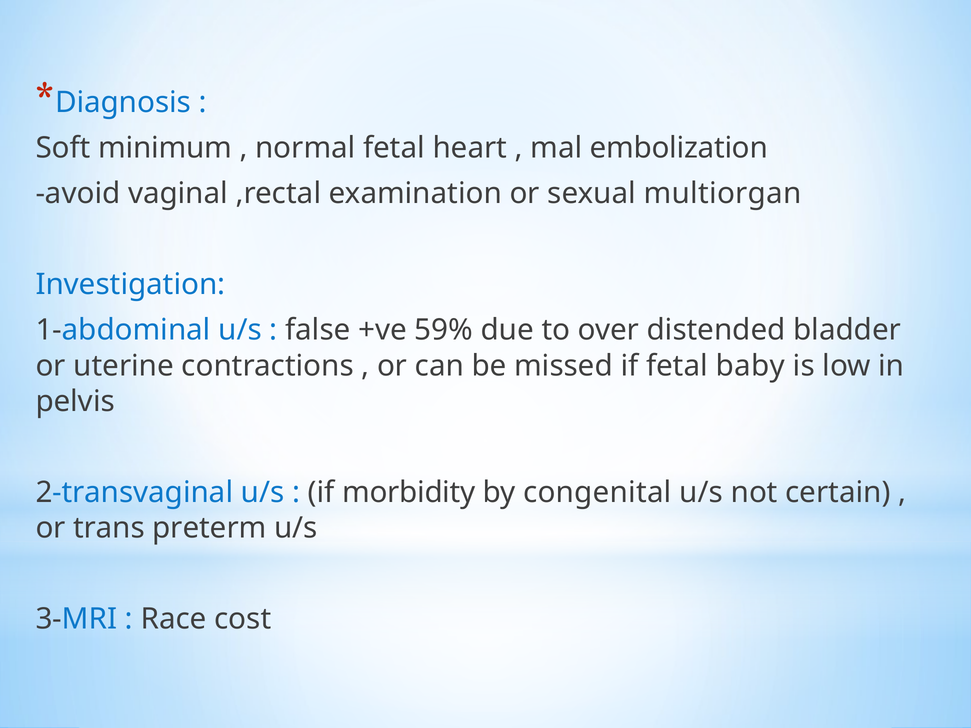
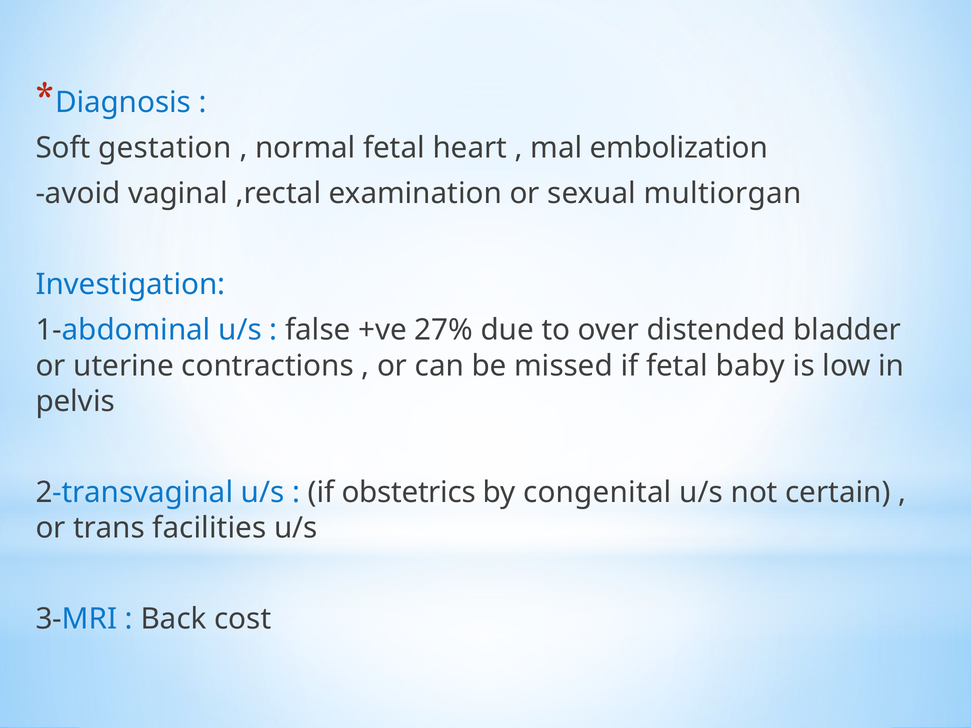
minimum: minimum -> gestation
59%: 59% -> 27%
morbidity: morbidity -> obstetrics
preterm: preterm -> facilities
Race: Race -> Back
